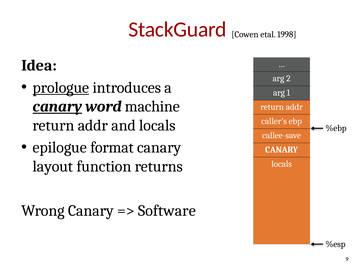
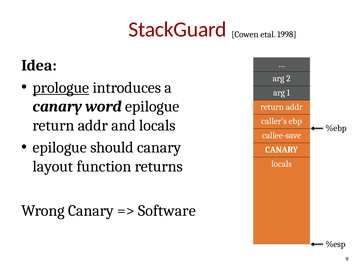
canary at (57, 107) underline: present -> none
word machine: machine -> epilogue
format: format -> should
